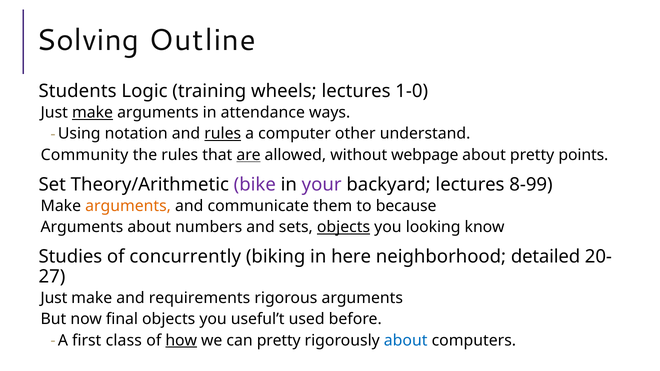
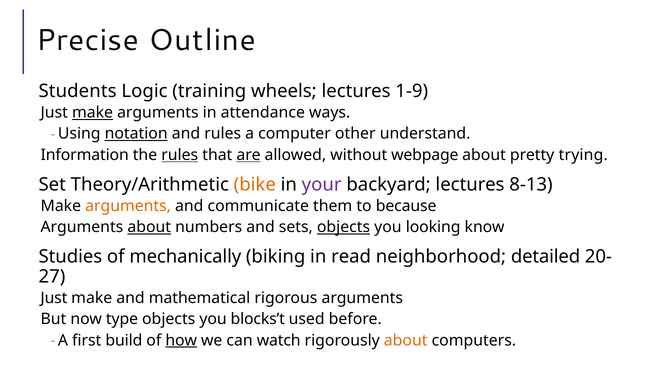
Solving: Solving -> Precise
1-0: 1-0 -> 1-9
notation underline: none -> present
rules at (223, 134) underline: present -> none
Community: Community -> Information
rules at (180, 155) underline: none -> present
points: points -> trying
bike colour: purple -> orange
8-99: 8-99 -> 8-13
about at (149, 227) underline: none -> present
concurrently: concurrently -> mechanically
here: here -> read
requirements: requirements -> mathematical
final: final -> type
useful’t: useful’t -> blocks’t
class: class -> build
can pretty: pretty -> watch
about at (406, 341) colour: blue -> orange
